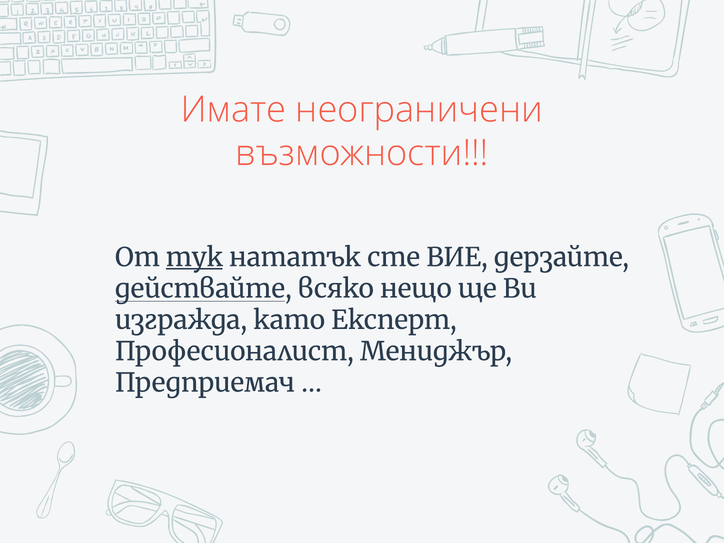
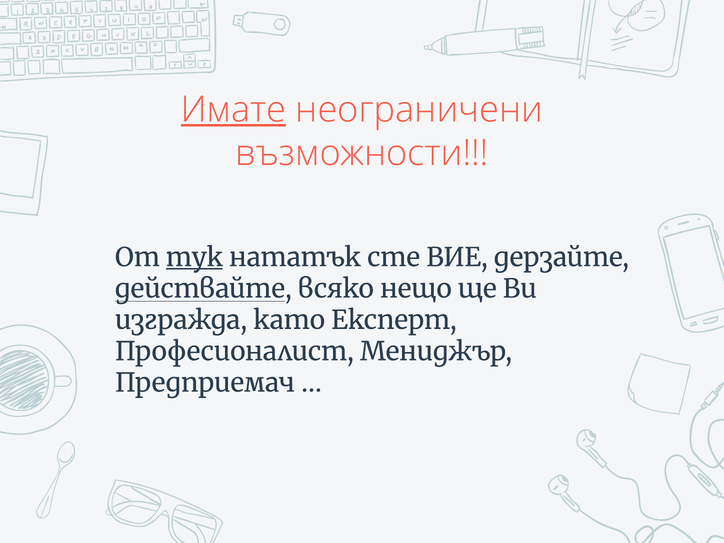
Имате underline: none -> present
